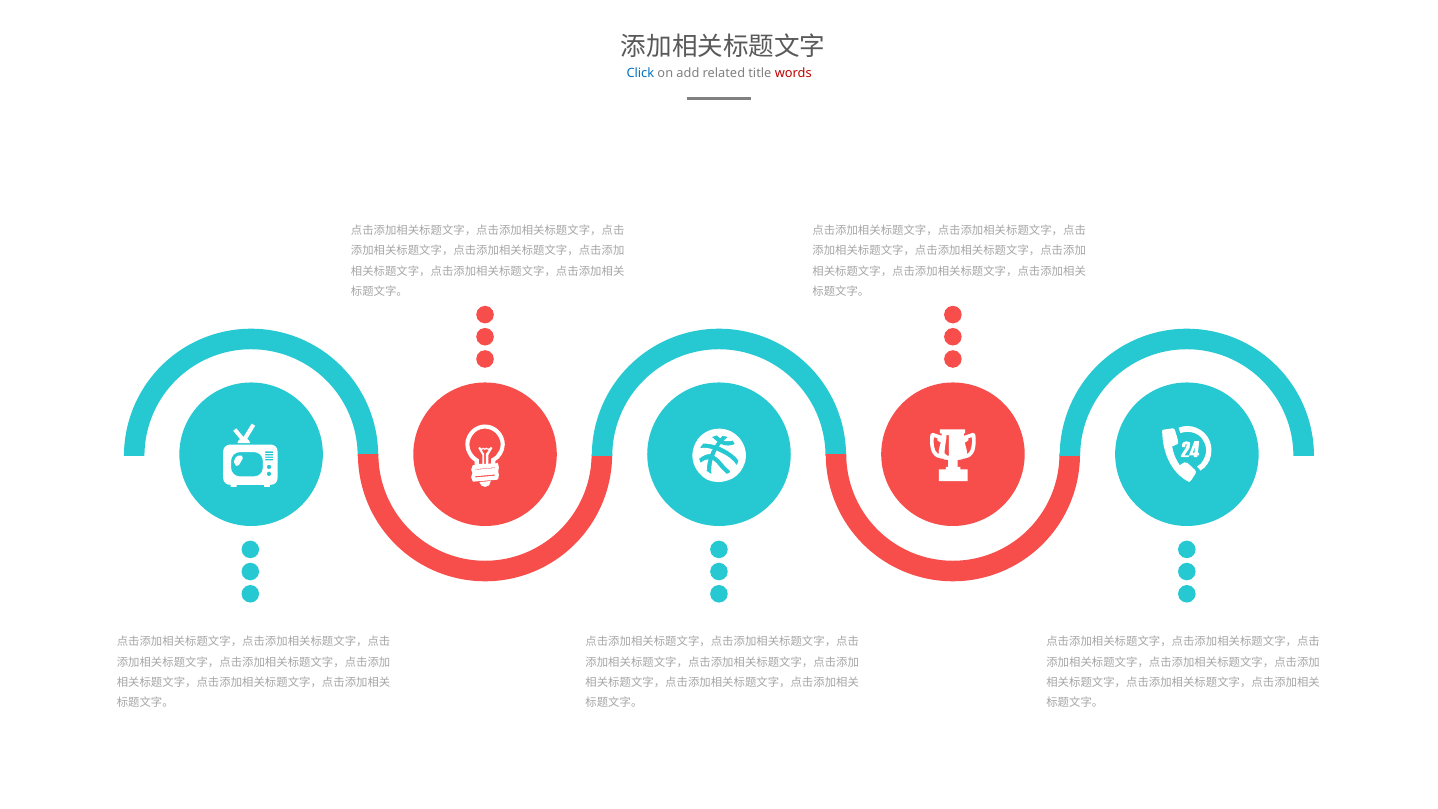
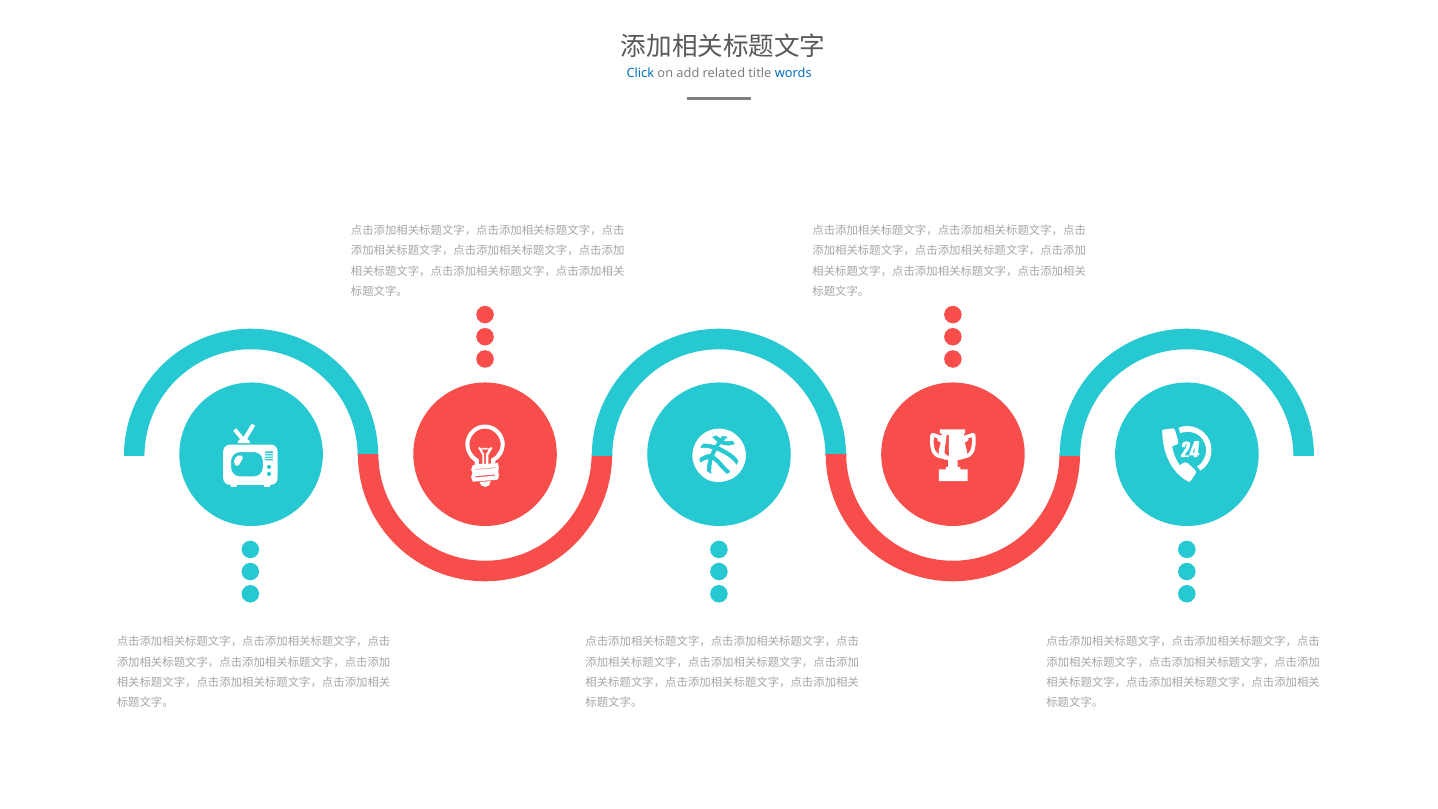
words colour: red -> blue
